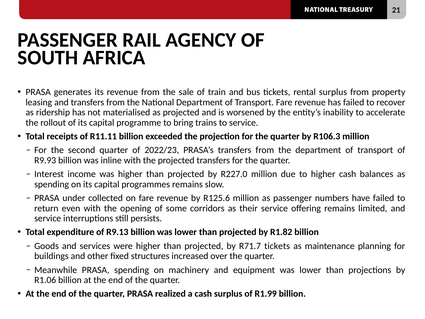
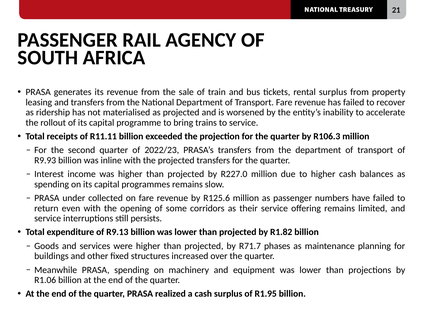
R71.7 tickets: tickets -> phases
R1.99: R1.99 -> R1.95
